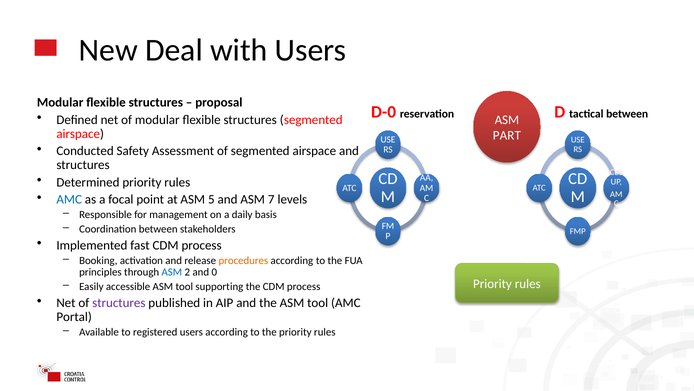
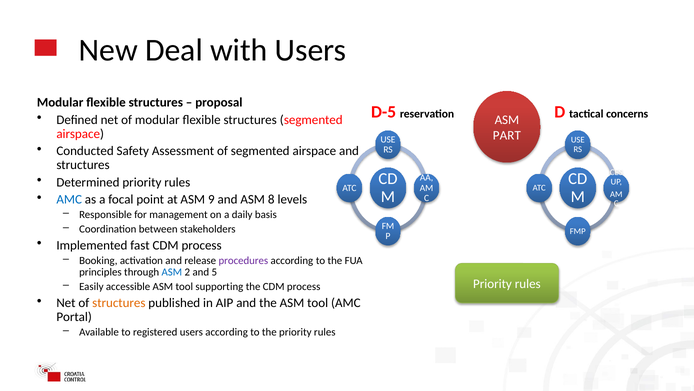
D-0: D-0 -> D-5
tactical between: between -> concerns
5: 5 -> 9
7: 7 -> 8
procedures colour: orange -> purple
0: 0 -> 5
structures at (119, 302) colour: purple -> orange
